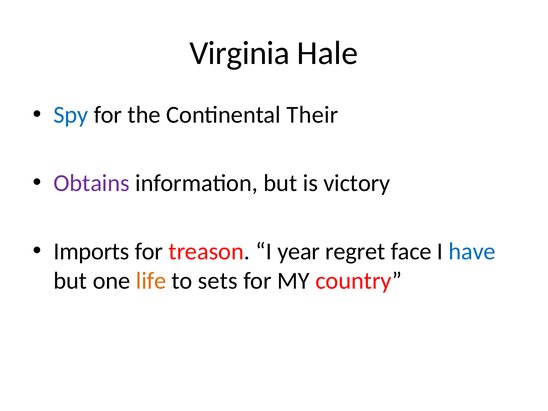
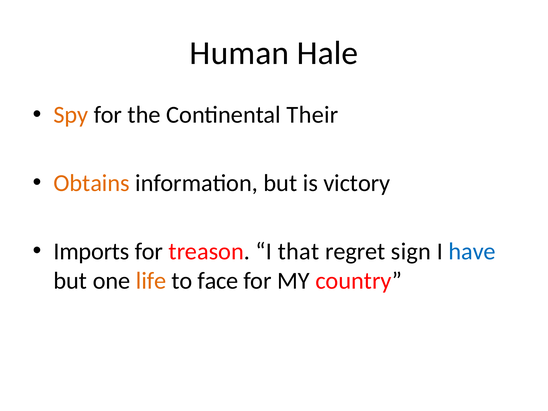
Virginia: Virginia -> Human
Spy colour: blue -> orange
Obtains colour: purple -> orange
year: year -> that
face: face -> sign
sets: sets -> face
